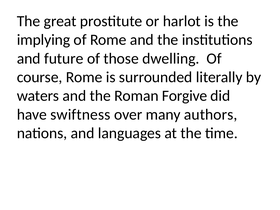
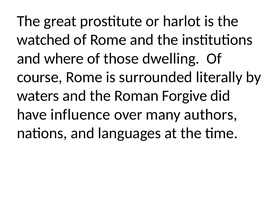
implying: implying -> watched
future: future -> where
swiftness: swiftness -> influence
